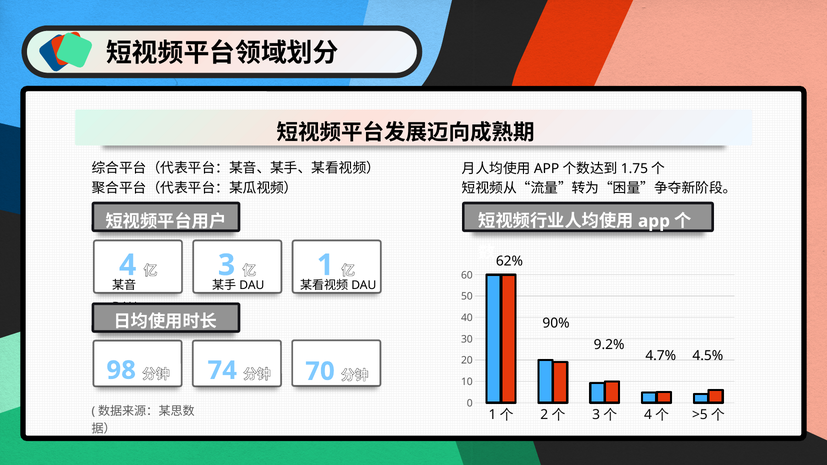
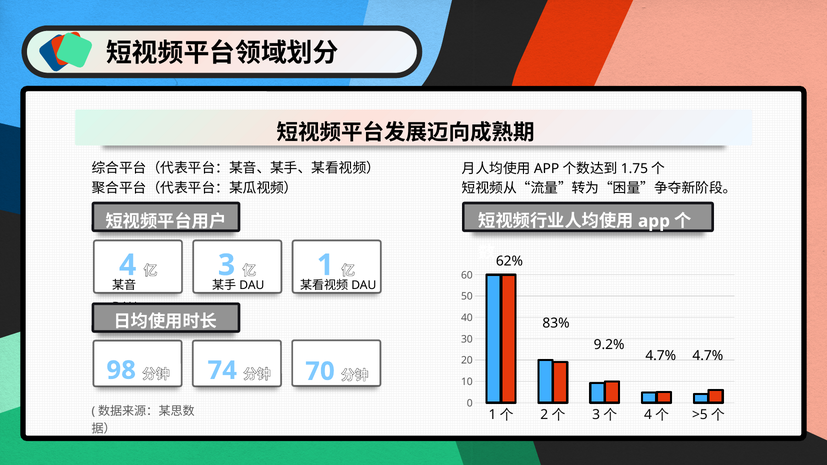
90%: 90% -> 83%
4.7% 4.5%: 4.5% -> 4.7%
